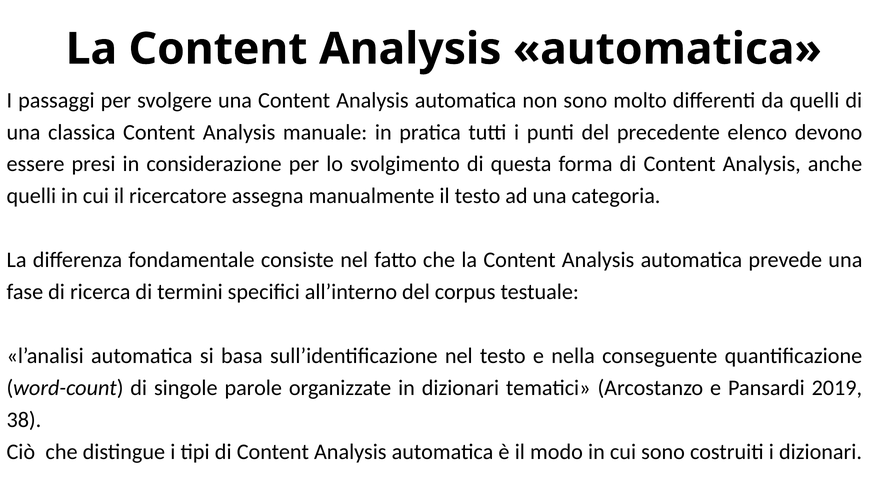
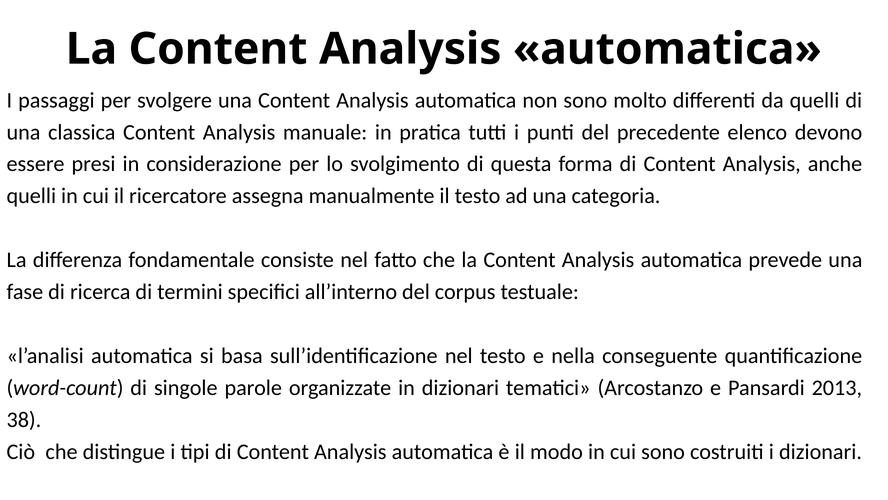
2019: 2019 -> 2013
